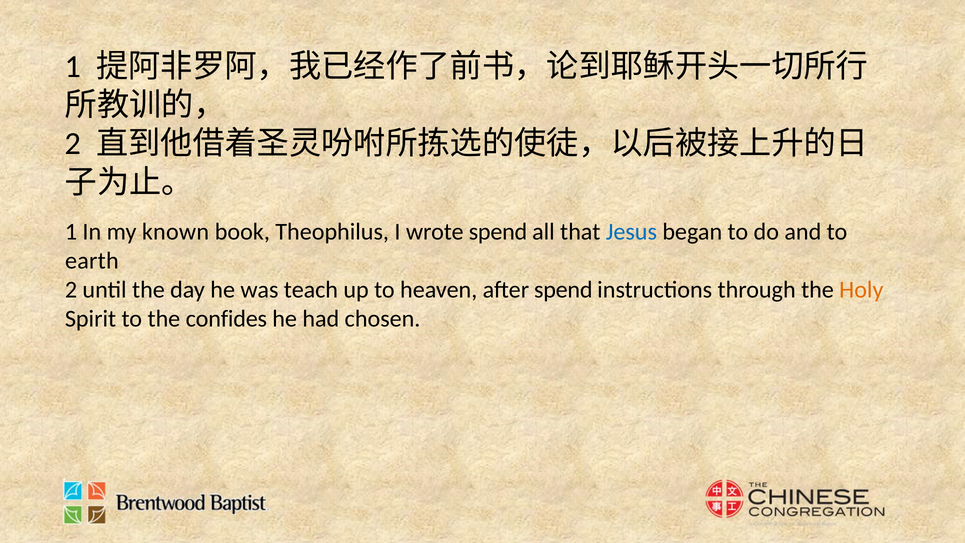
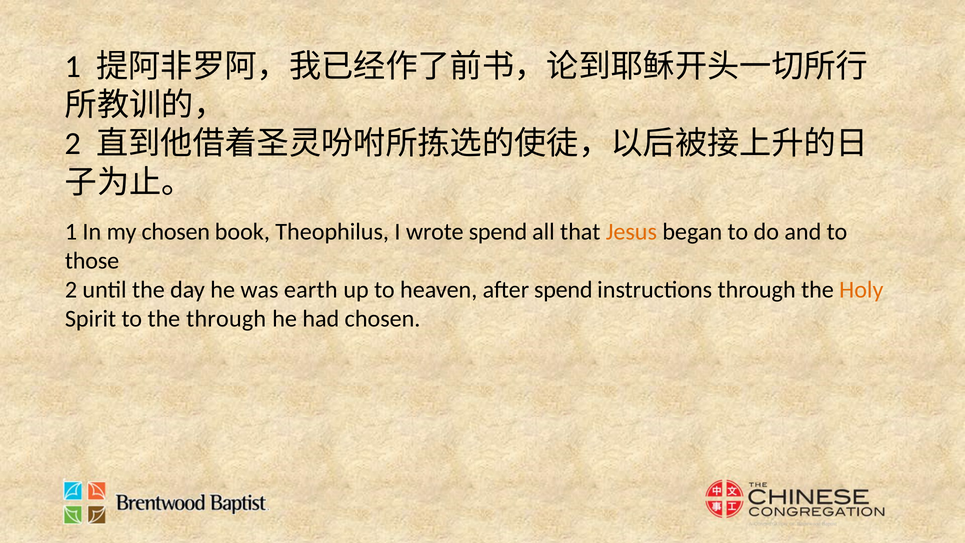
my known: known -> chosen
Jesus colour: blue -> orange
earth: earth -> those
teach: teach -> earth
the confides: confides -> through
